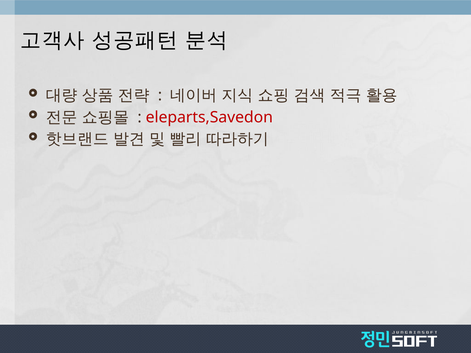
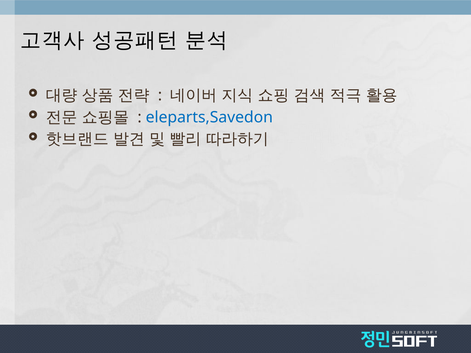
eleparts,Savedon colour: red -> blue
